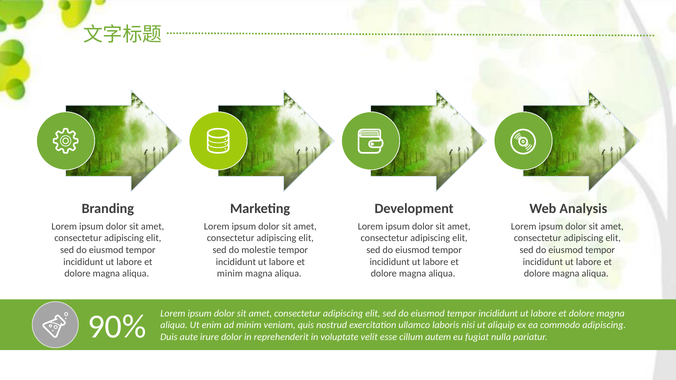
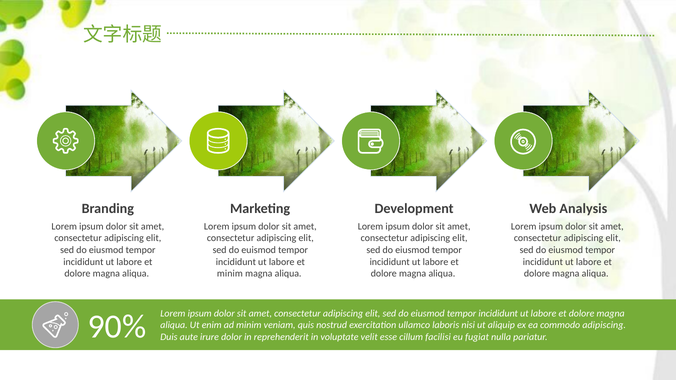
molestie: molestie -> euismod
autem: autem -> facilisi
